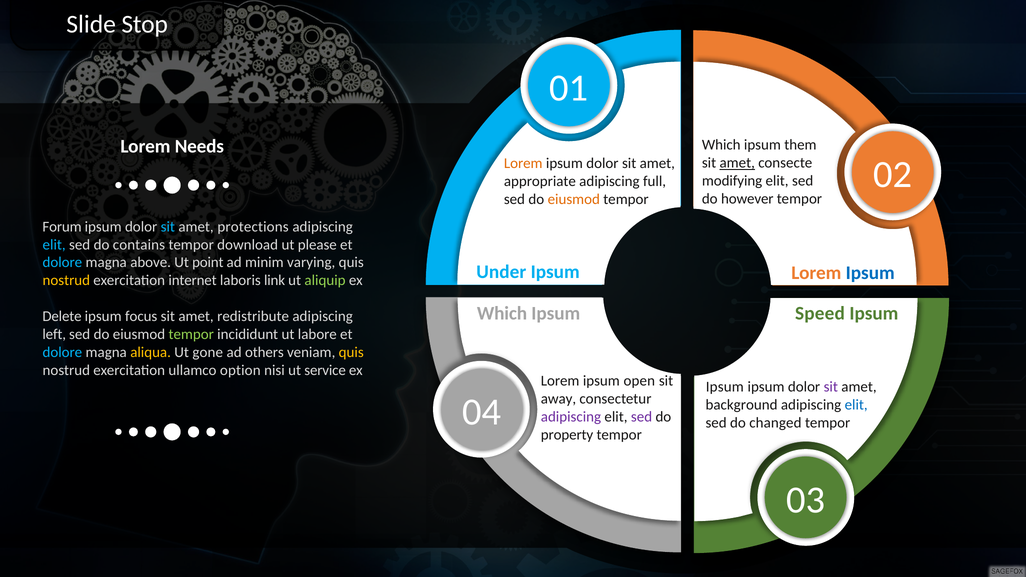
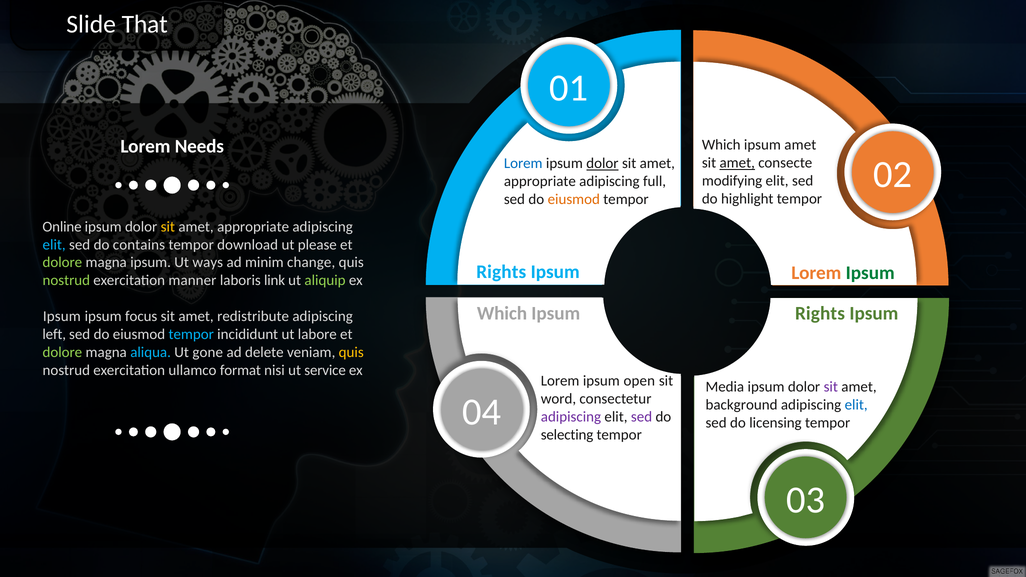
Stop: Stop -> That
ipsum them: them -> amet
Lorem at (523, 164) colour: orange -> blue
dolor at (602, 164) underline: none -> present
however: however -> highlight
Forum: Forum -> Online
sit at (168, 227) colour: light blue -> yellow
protections at (253, 227): protections -> appropriate
dolore at (62, 263) colour: light blue -> light green
magna above: above -> ipsum
point: point -> ways
varying: varying -> change
Under at (501, 272): Under -> Rights
Ipsum at (870, 273) colour: blue -> green
nostrud at (66, 281) colour: yellow -> light green
internet: internet -> manner
Speed at (820, 314): Speed -> Rights
Delete at (62, 316): Delete -> Ipsum
tempor at (191, 334) colour: light green -> light blue
dolore at (62, 352) colour: light blue -> light green
aliqua colour: yellow -> light blue
others: others -> delete
option: option -> format
Ipsum at (725, 387): Ipsum -> Media
away: away -> word
changed: changed -> licensing
property: property -> selecting
